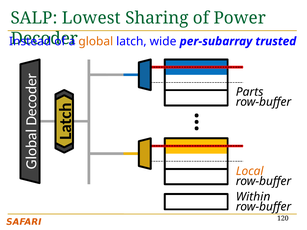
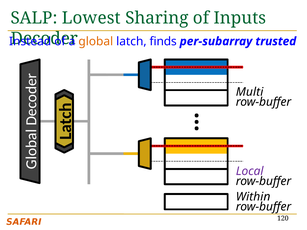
Power: Power -> Inputs
wide: wide -> finds
Parts: Parts -> Multi
Local colour: orange -> purple
